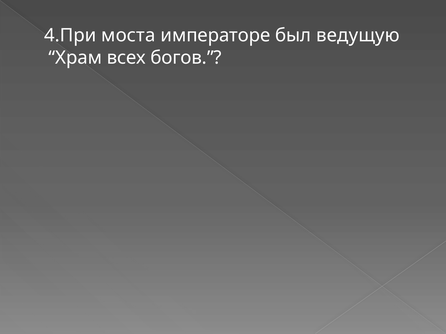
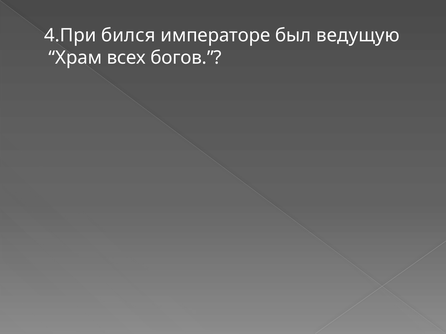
моста: моста -> бился
